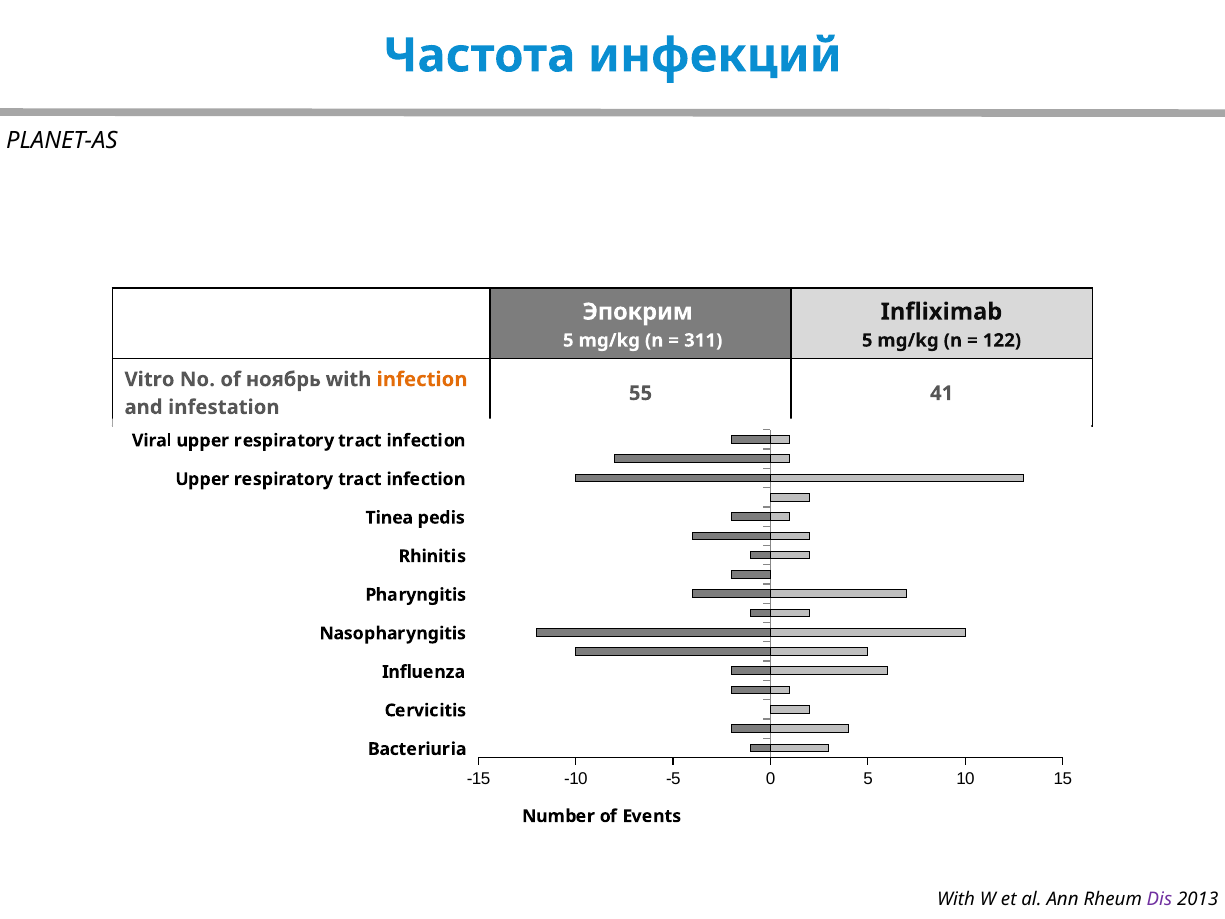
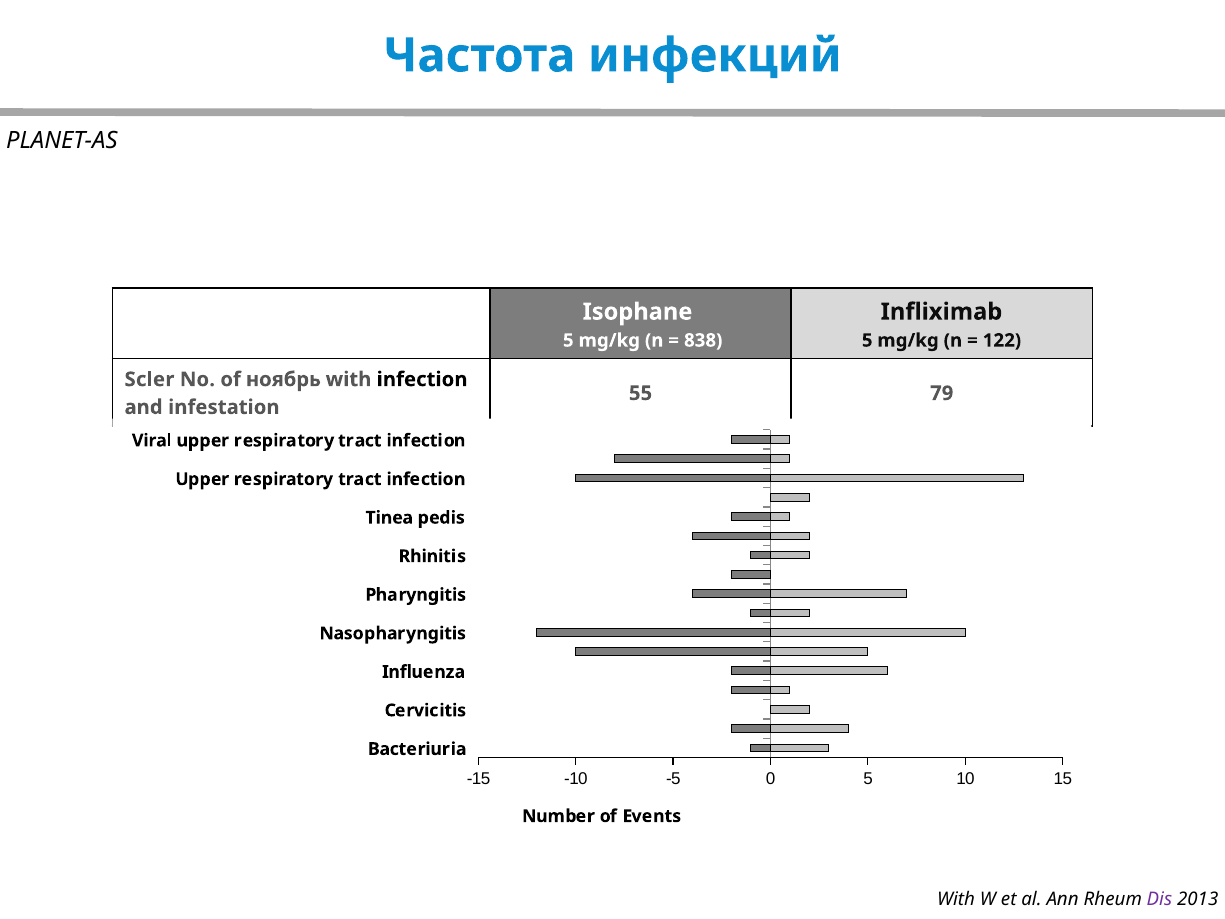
Эпокрим: Эпокрим -> Isophane
311: 311 -> 838
Vitro: Vitro -> Scler
infection at (422, 379) colour: orange -> black
41: 41 -> 79
